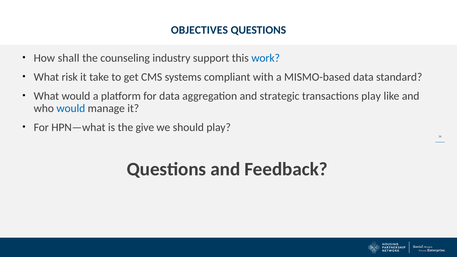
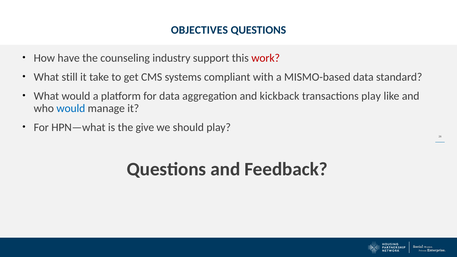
shall: shall -> have
work colour: blue -> red
risk: risk -> still
strategic: strategic -> kickback
